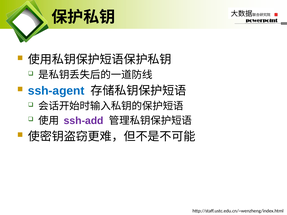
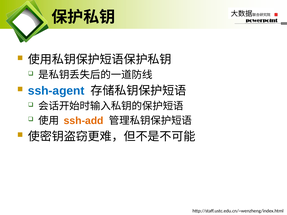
ssh-add colour: purple -> orange
